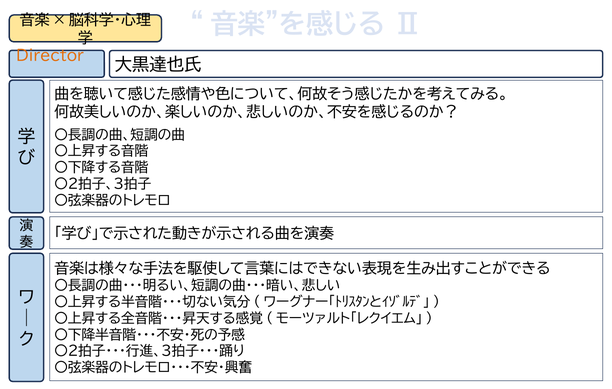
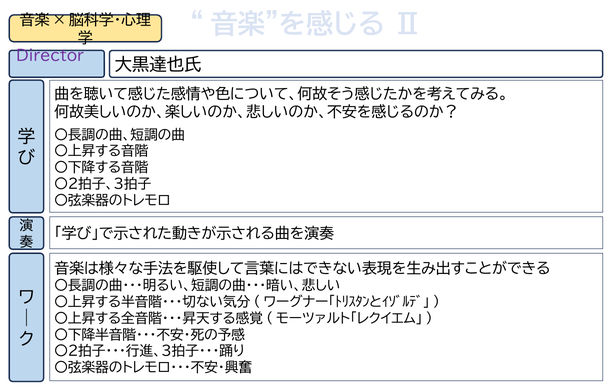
Director colour: orange -> purple
